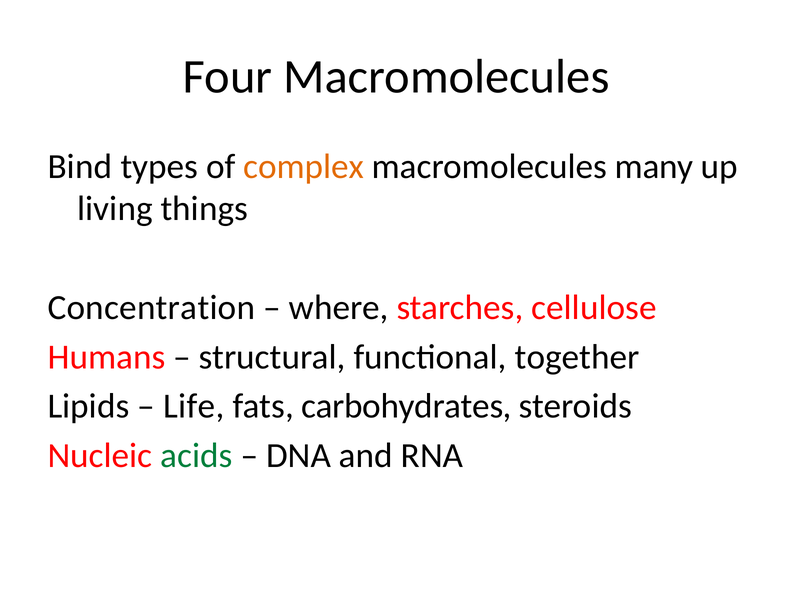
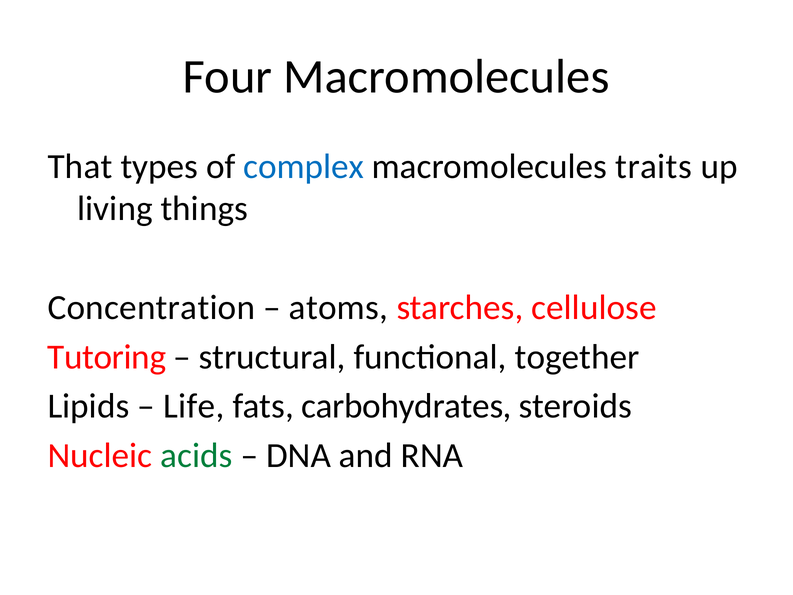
Bind: Bind -> That
complex colour: orange -> blue
many: many -> traits
where: where -> atoms
Humans: Humans -> Tutoring
